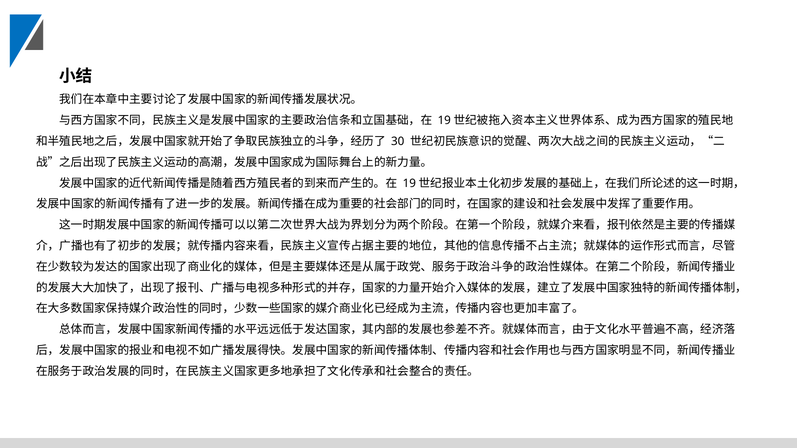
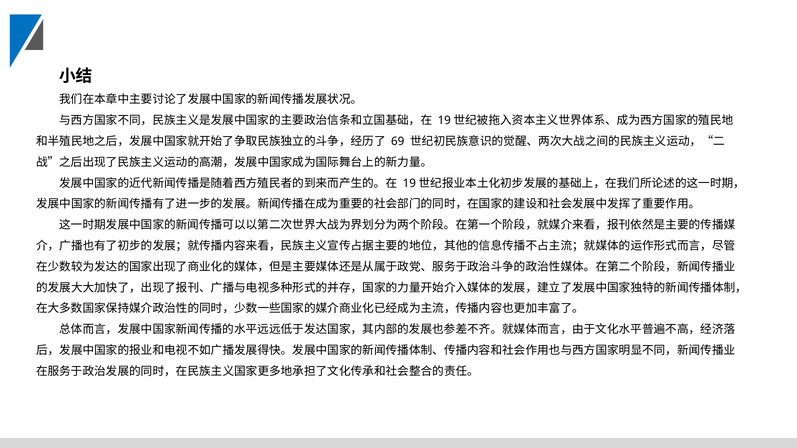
30: 30 -> 69
